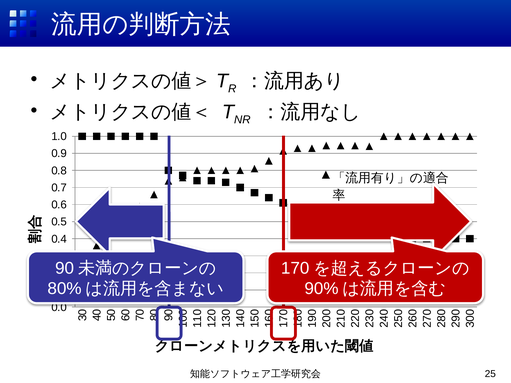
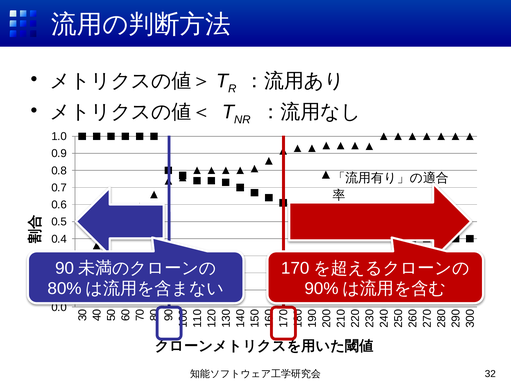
25: 25 -> 32
